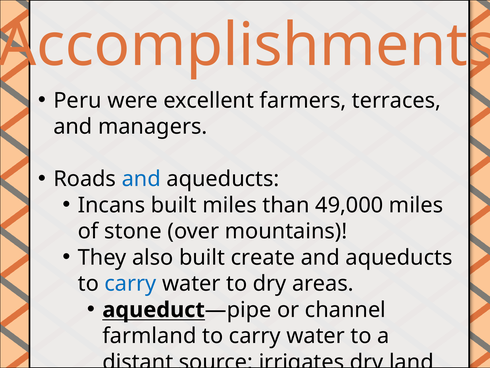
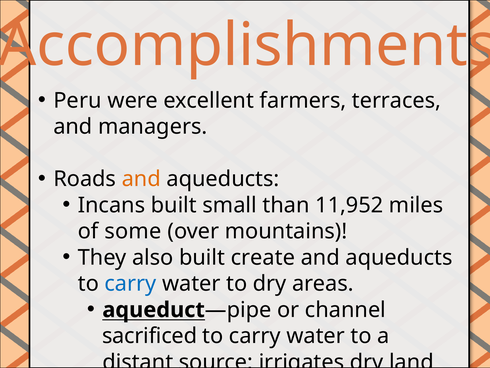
and at (141, 179) colour: blue -> orange
built miles: miles -> small
49,000: 49,000 -> 11,952
stone: stone -> some
farmland: farmland -> sacrificed
